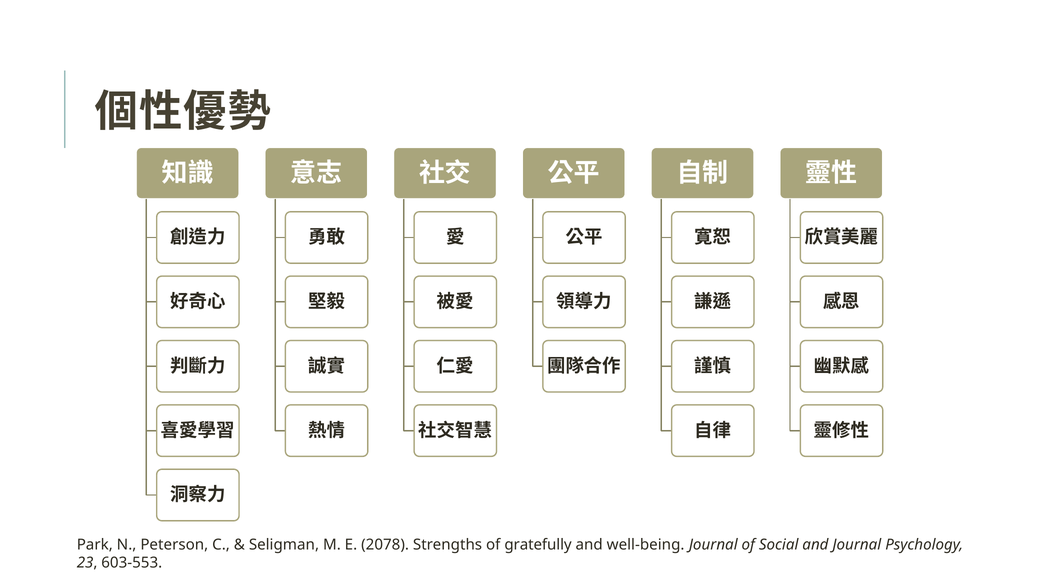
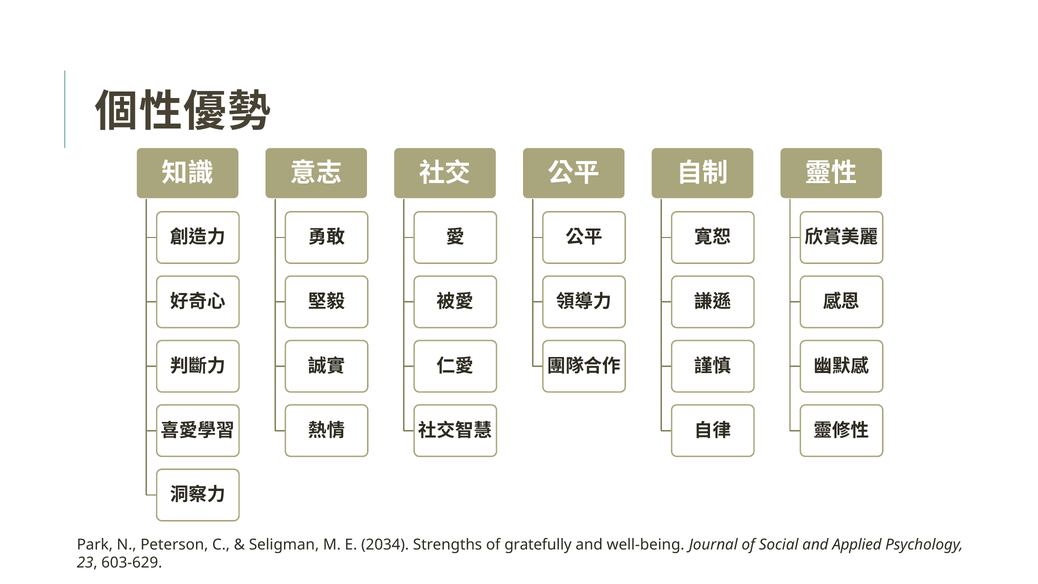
2078: 2078 -> 2034
and Journal: Journal -> Applied
603-553: 603-553 -> 603-629
